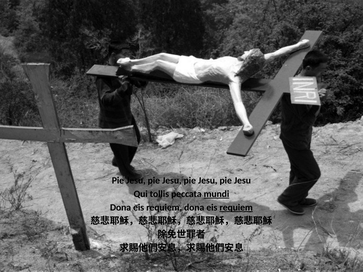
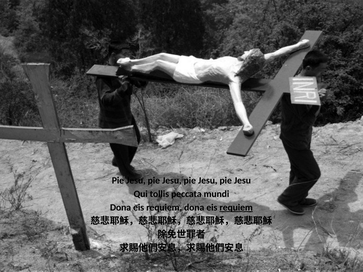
mundi underline: present -> none
